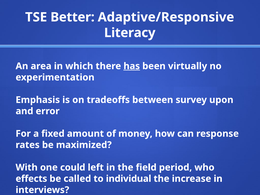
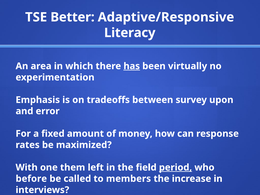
could: could -> them
period underline: none -> present
effects: effects -> before
individual: individual -> members
